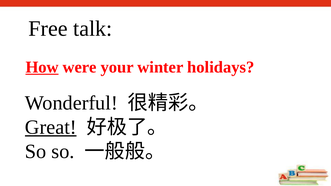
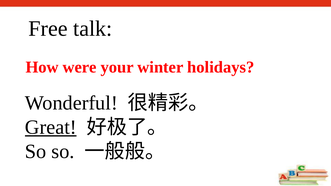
How underline: present -> none
